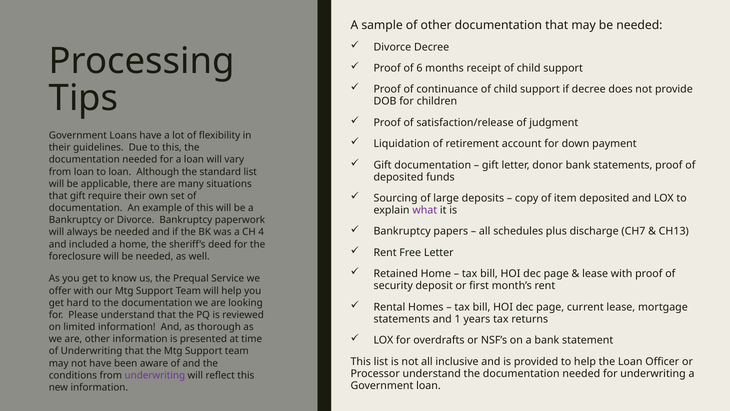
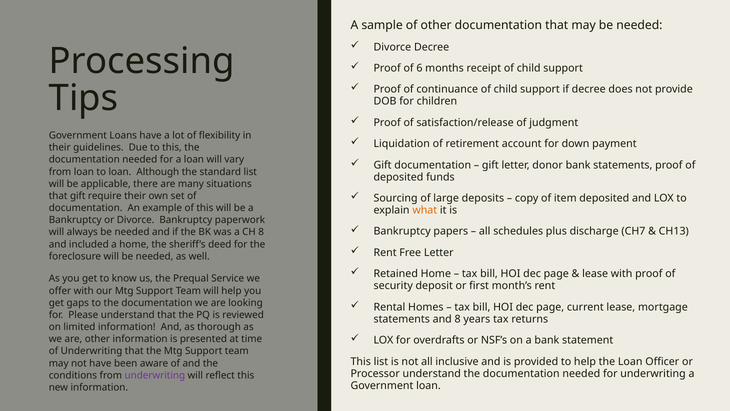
what colour: purple -> orange
CH 4: 4 -> 8
hard: hard -> gaps
and 1: 1 -> 8
